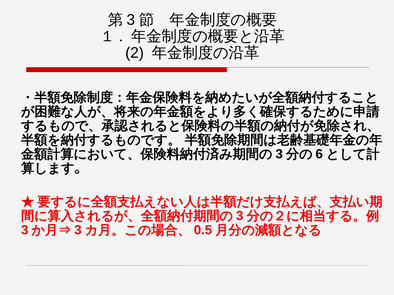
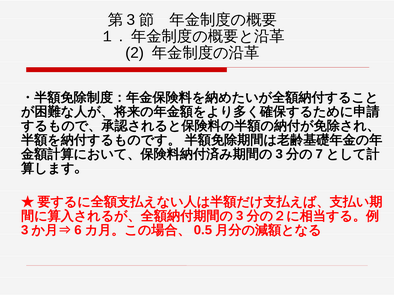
6: 6 -> 7
3 at (78, 230): 3 -> 6
